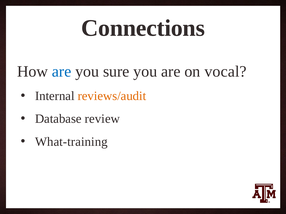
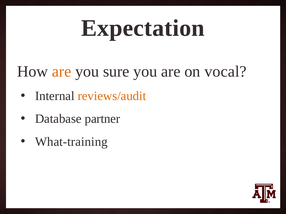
Connections: Connections -> Expectation
are at (62, 72) colour: blue -> orange
review: review -> partner
